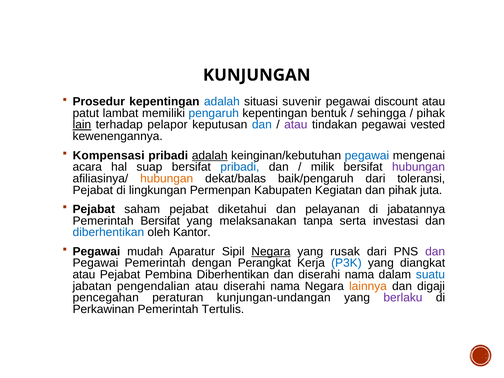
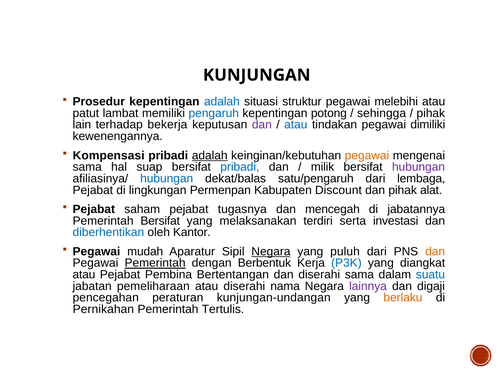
suvenir: suvenir -> struktur
discount: discount -> melebihi
bentuk: bentuk -> potong
lain underline: present -> none
pelapor: pelapor -> bekerja
dan at (262, 125) colour: blue -> purple
atau at (296, 125) colour: purple -> blue
vested: vested -> dimiliki
pegawai at (367, 155) colour: blue -> orange
acara at (87, 167): acara -> sama
hubungan at (167, 179) colour: orange -> blue
baik/pengaruh: baik/pengaruh -> satu/pengaruh
toleransi: toleransi -> lembaga
Kegiatan: Kegiatan -> Discount
juta: juta -> alat
diketahui: diketahui -> tugasnya
pelayanan: pelayanan -> mencegah
tanpa: tanpa -> terdiri
rusak: rusak -> puluh
dan at (435, 251) colour: purple -> orange
Pemerintah at (155, 263) underline: none -> present
Perangkat: Perangkat -> Berbentuk
Pembina Diberhentikan: Diberhentikan -> Bertentangan
dan diserahi nama: nama -> sama
pengendalian: pengendalian -> pemeliharaan
lainnya colour: orange -> purple
berlaku colour: purple -> orange
Perkawinan: Perkawinan -> Pernikahan
